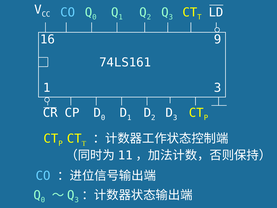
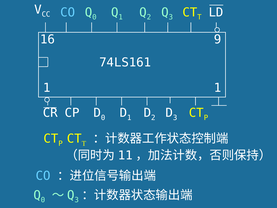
1 3: 3 -> 1
